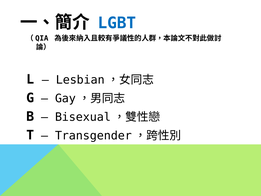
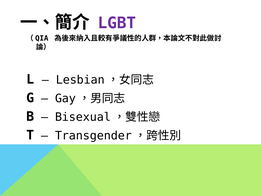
LGBT colour: blue -> purple
